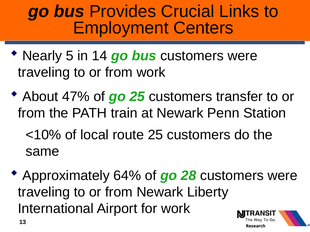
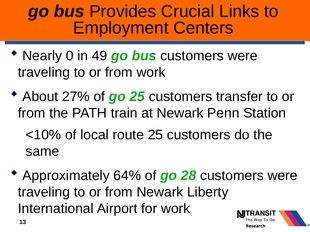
5: 5 -> 0
14: 14 -> 49
47%: 47% -> 27%
